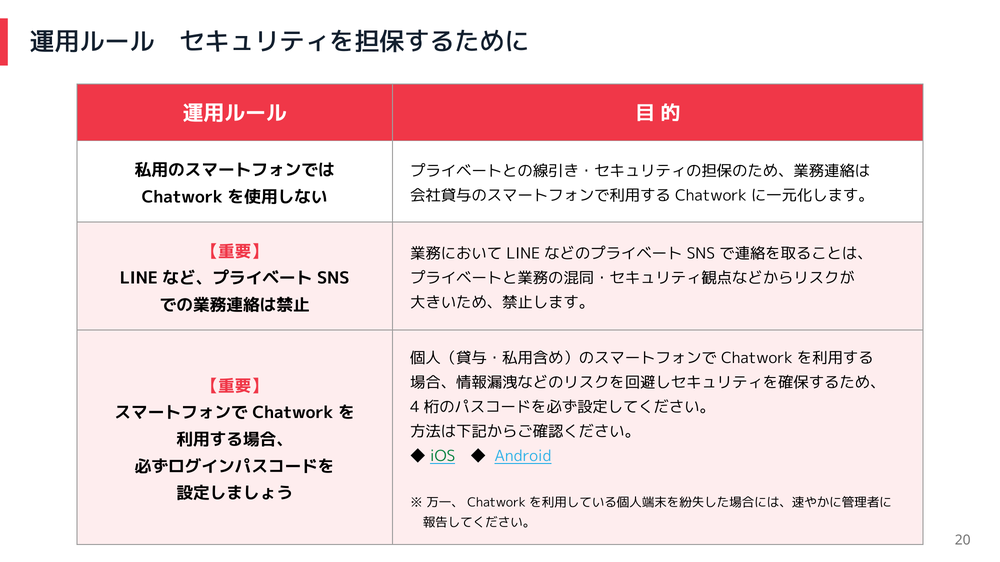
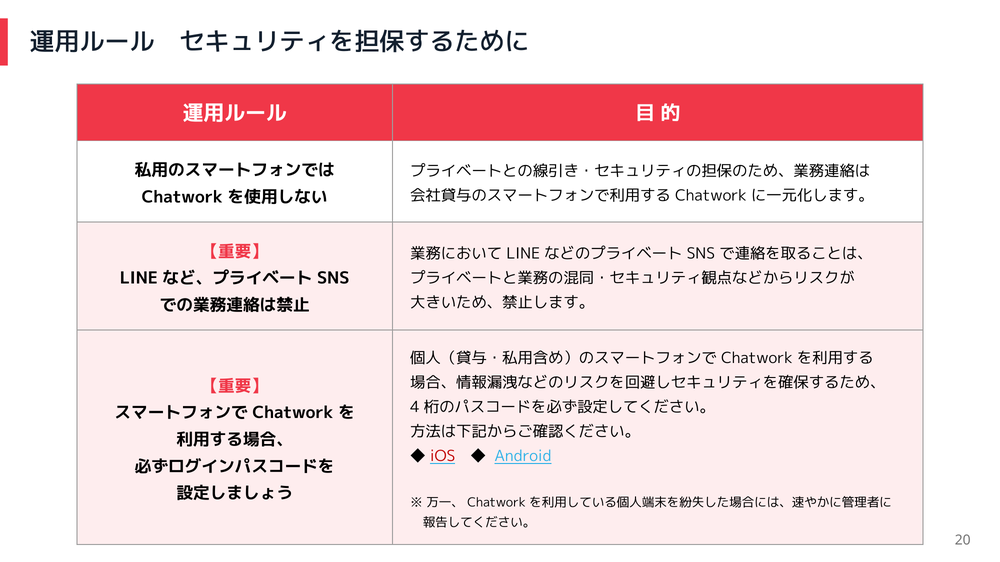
iOS colour: green -> red
